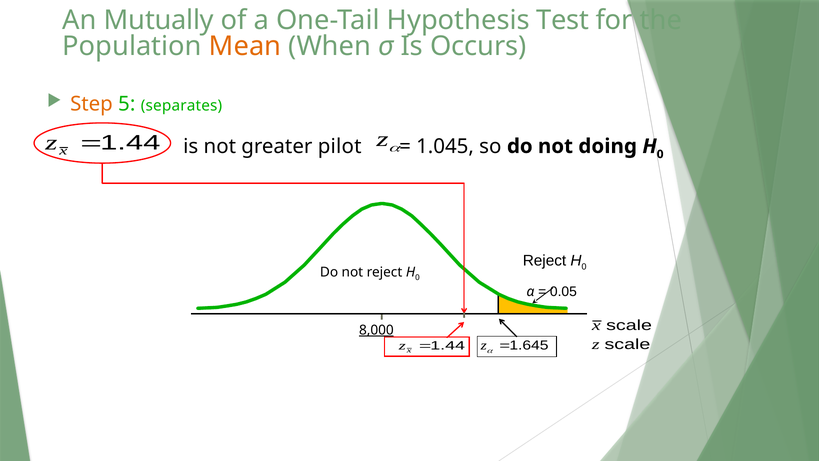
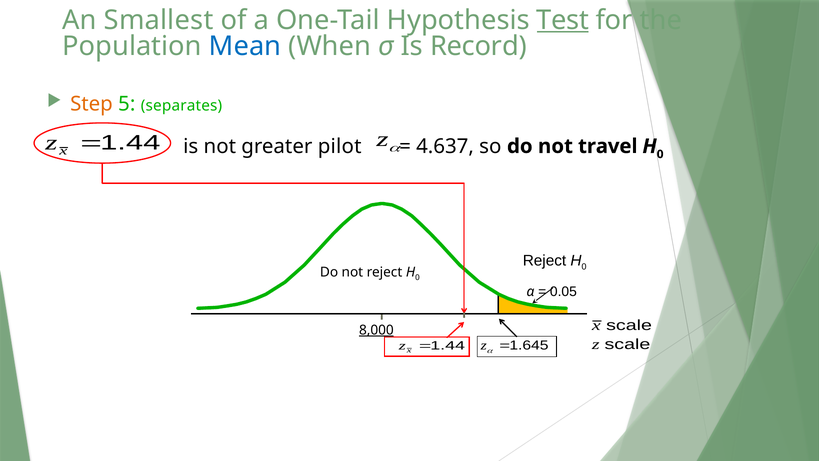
Mutually: Mutually -> Smallest
Test underline: none -> present
Mean colour: orange -> blue
Occurs: Occurs -> Record
1.045: 1.045 -> 4.637
doing: doing -> travel
